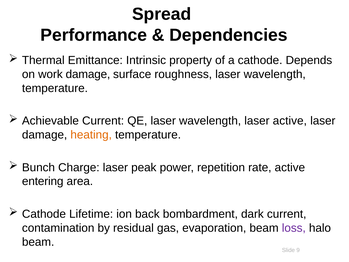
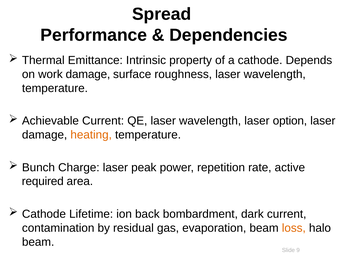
laser active: active -> option
entering: entering -> required
loss colour: purple -> orange
